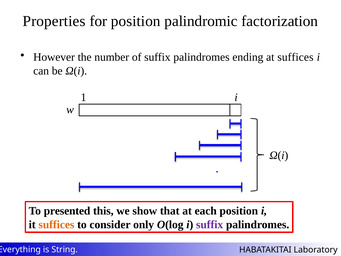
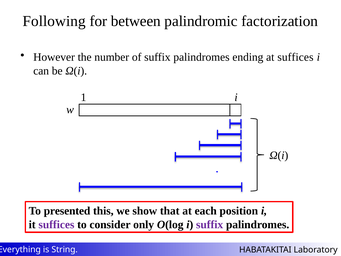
Properties: Properties -> Following
for position: position -> between
suffices at (56, 224) colour: orange -> purple
